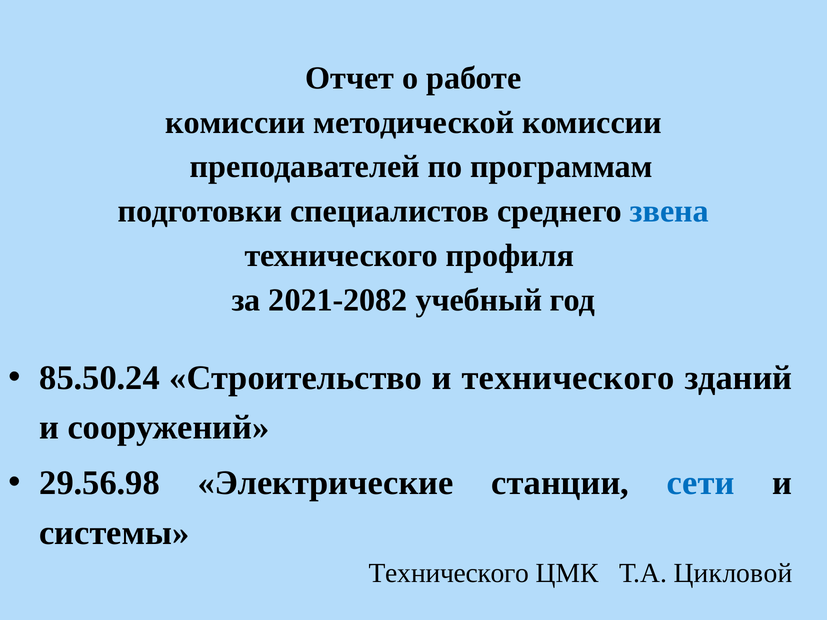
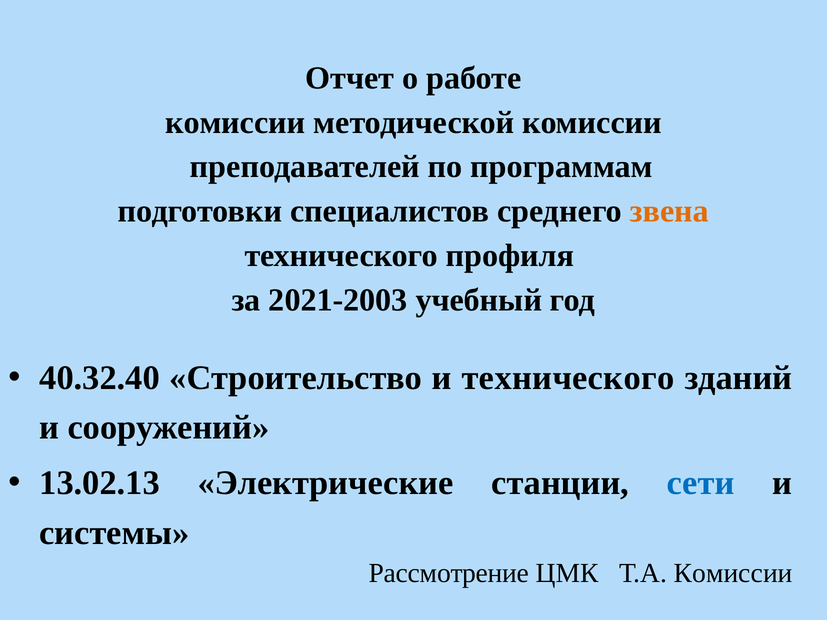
звена colour: blue -> orange
2021-2082: 2021-2082 -> 2021-2003
85.50.24: 85.50.24 -> 40.32.40
29.56.98: 29.56.98 -> 13.02.13
Технического at (449, 573): Технического -> Рассмотрение
Т.А Цикловой: Цикловой -> Комиссии
